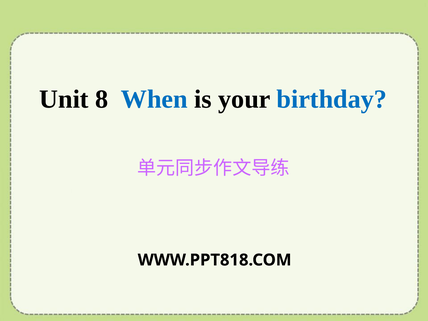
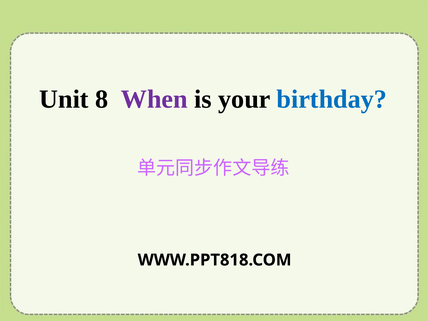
When colour: blue -> purple
